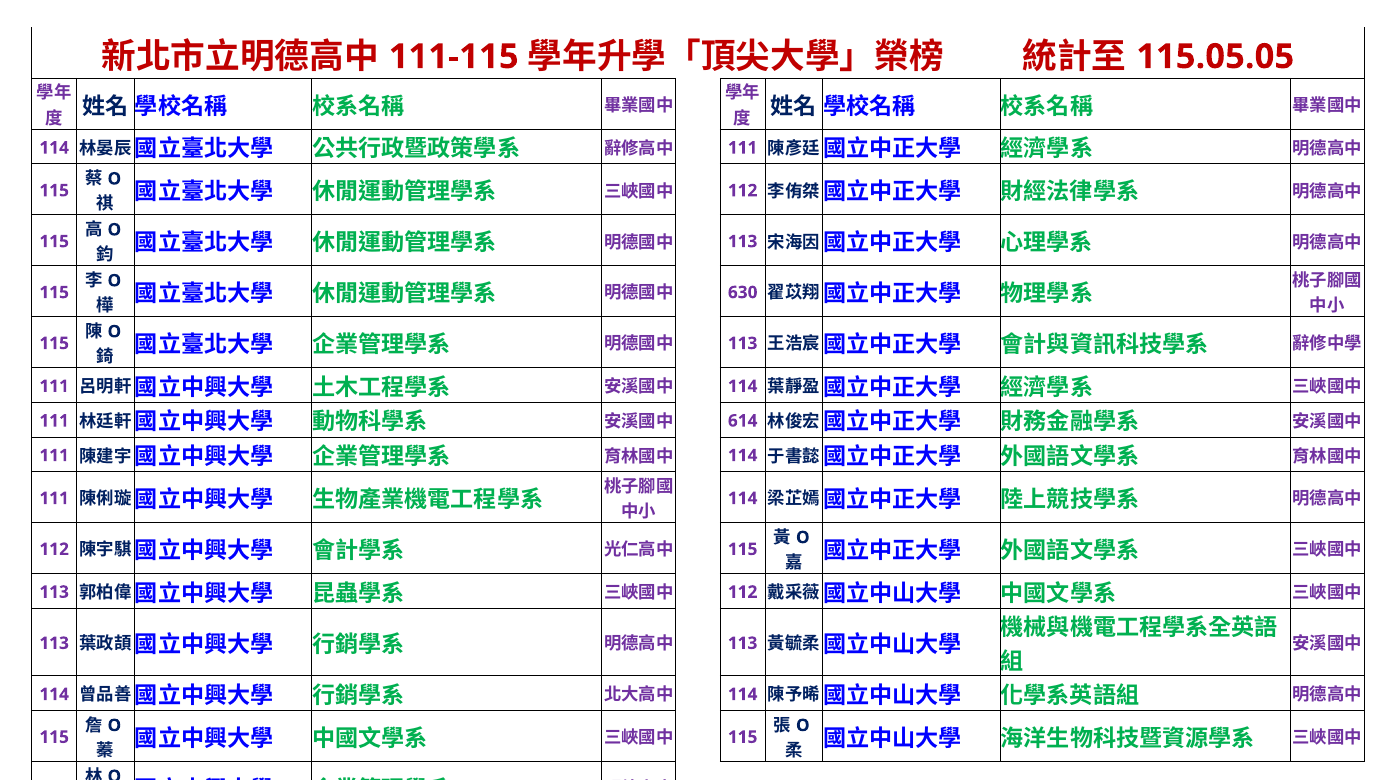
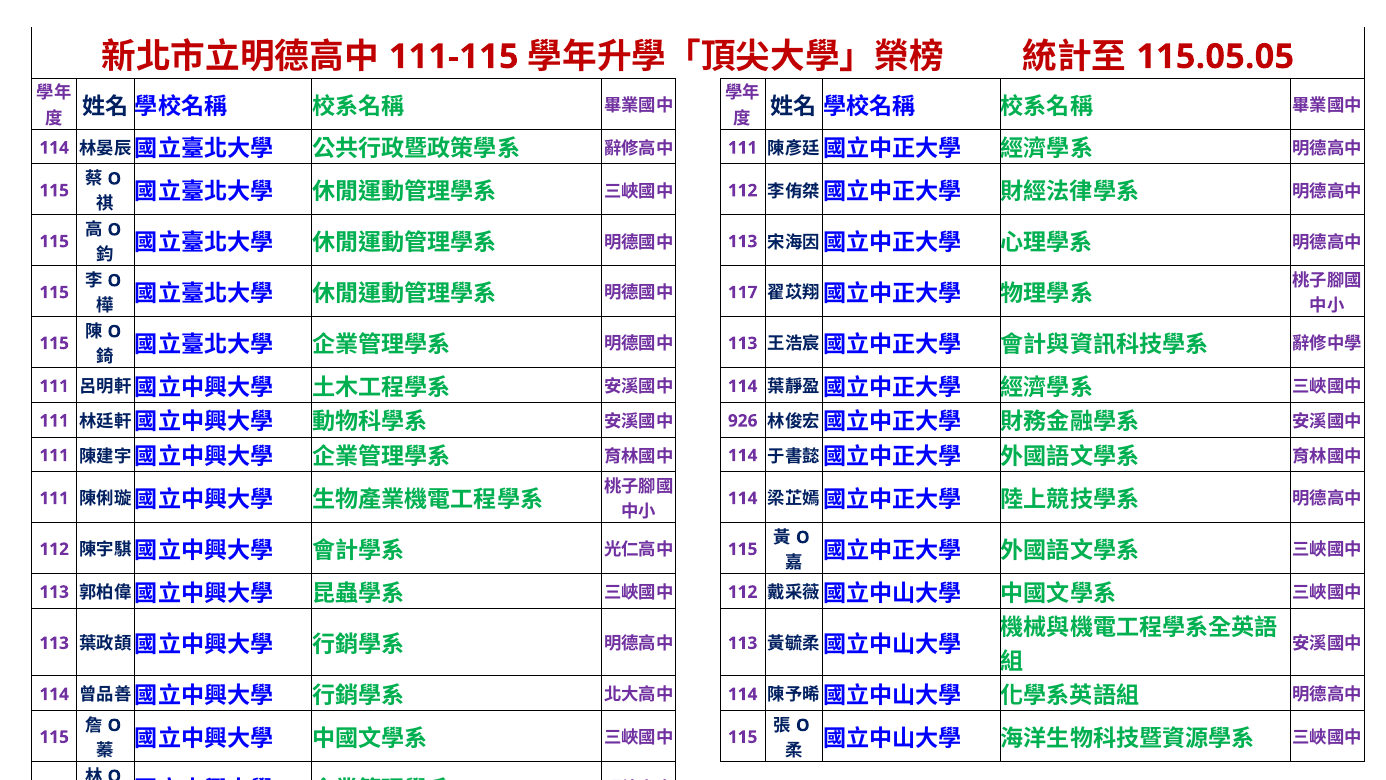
630: 630 -> 117
614: 614 -> 926
